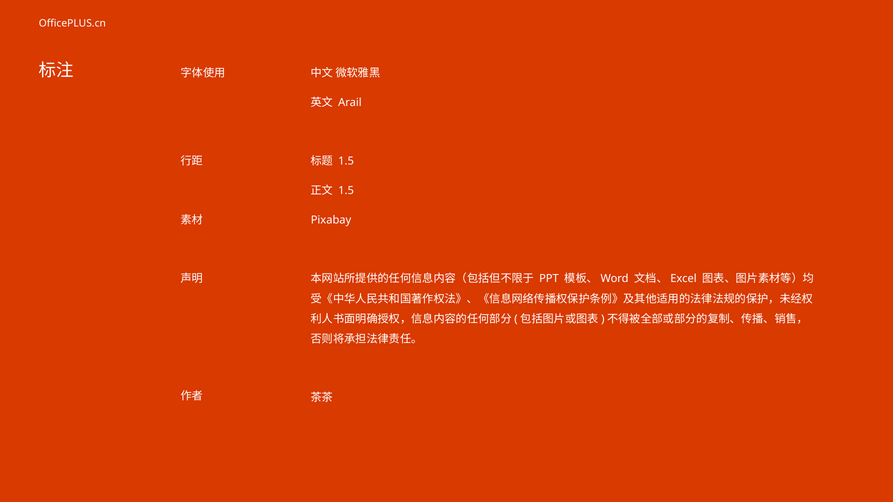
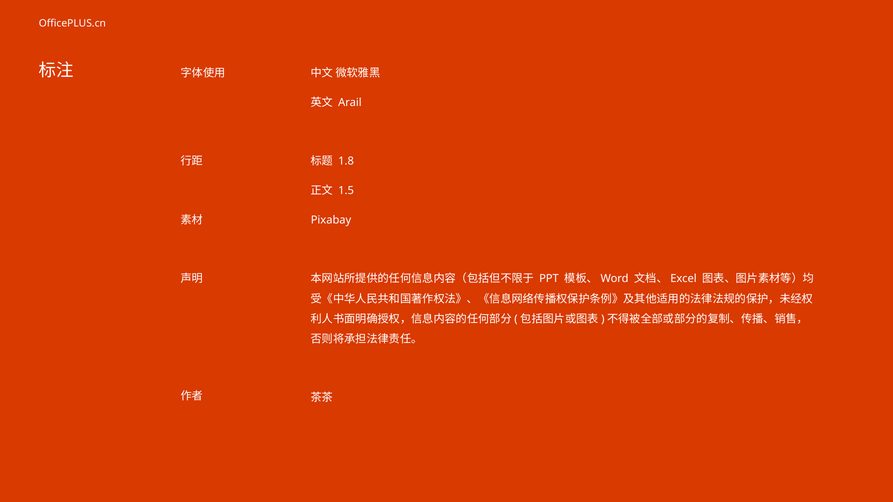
1.5 at (346, 161): 1.5 -> 1.8
